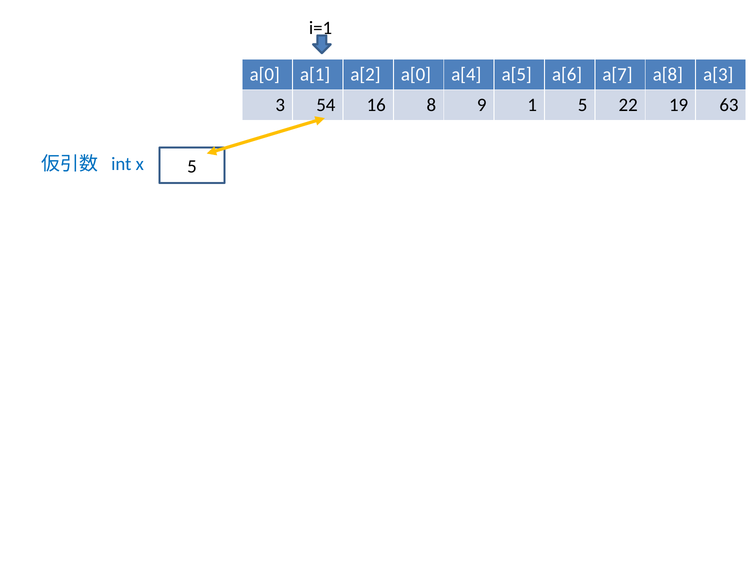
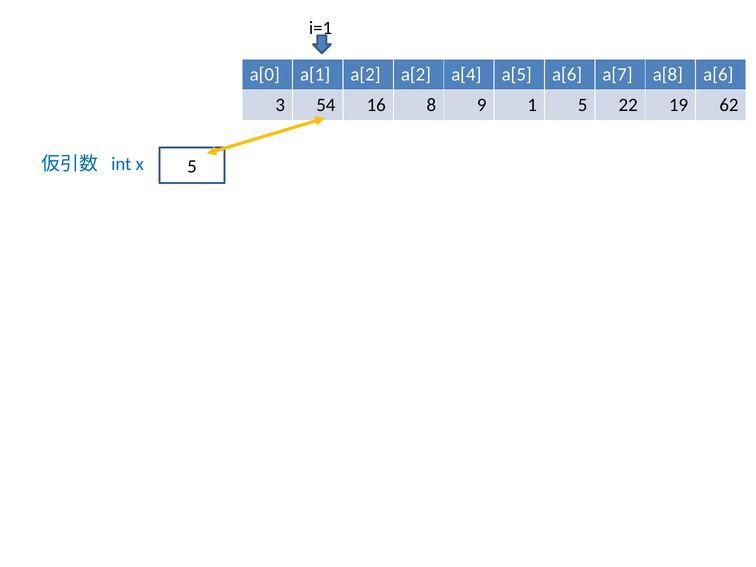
a[2 a[0: a[0 -> a[2
a[8 a[3: a[3 -> a[6
63: 63 -> 62
